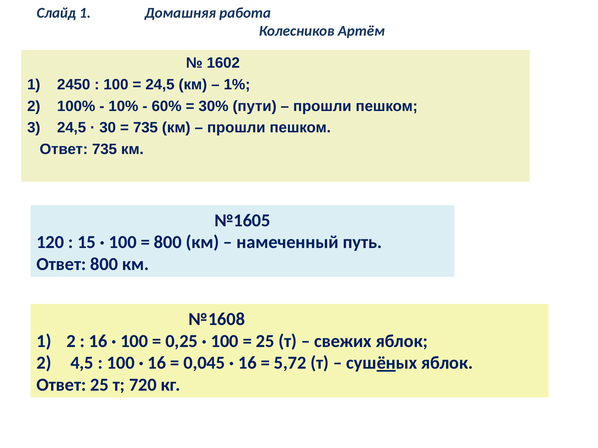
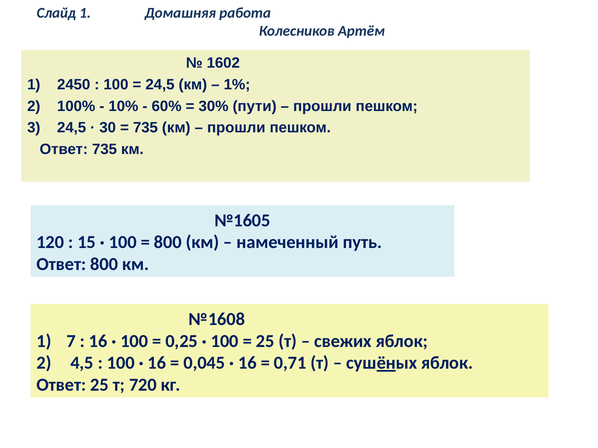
1 2: 2 -> 7
5,72: 5,72 -> 0,71
